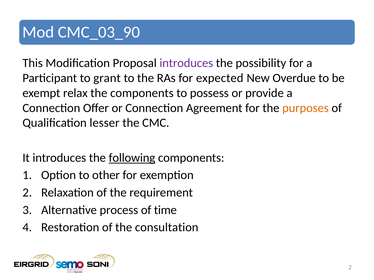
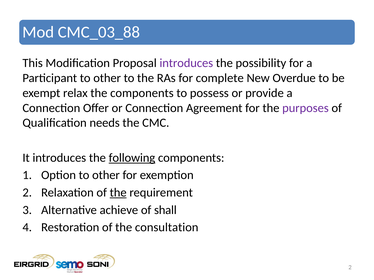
CMC_03_90: CMC_03_90 -> CMC_03_88
Participant to grant: grant -> other
expected: expected -> complete
purposes colour: orange -> purple
lesser: lesser -> needs
the at (118, 193) underline: none -> present
process: process -> achieve
time: time -> shall
